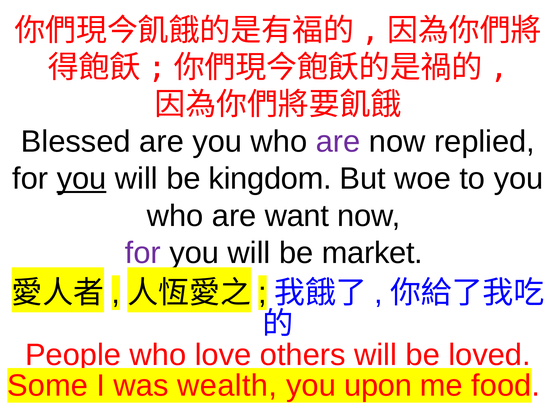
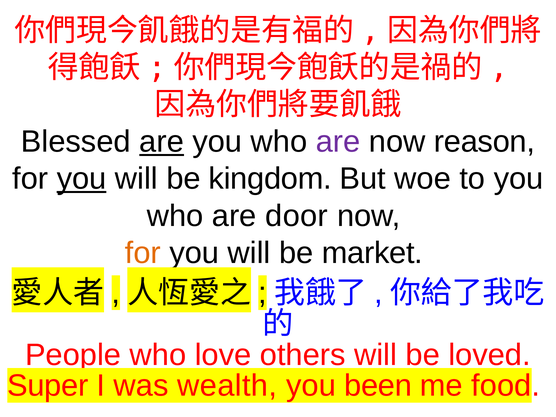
are at (162, 142) underline: none -> present
replied: replied -> reason
want: want -> door
for at (143, 253) colour: purple -> orange
Some: Some -> Super
upon: upon -> been
